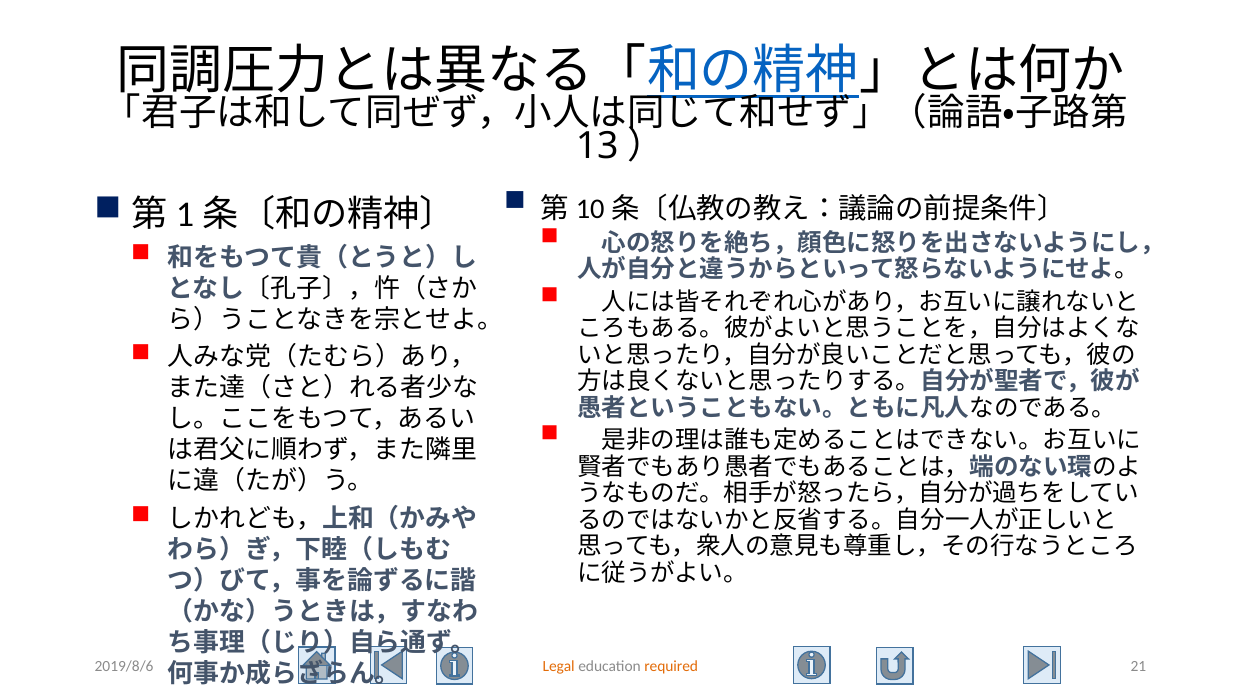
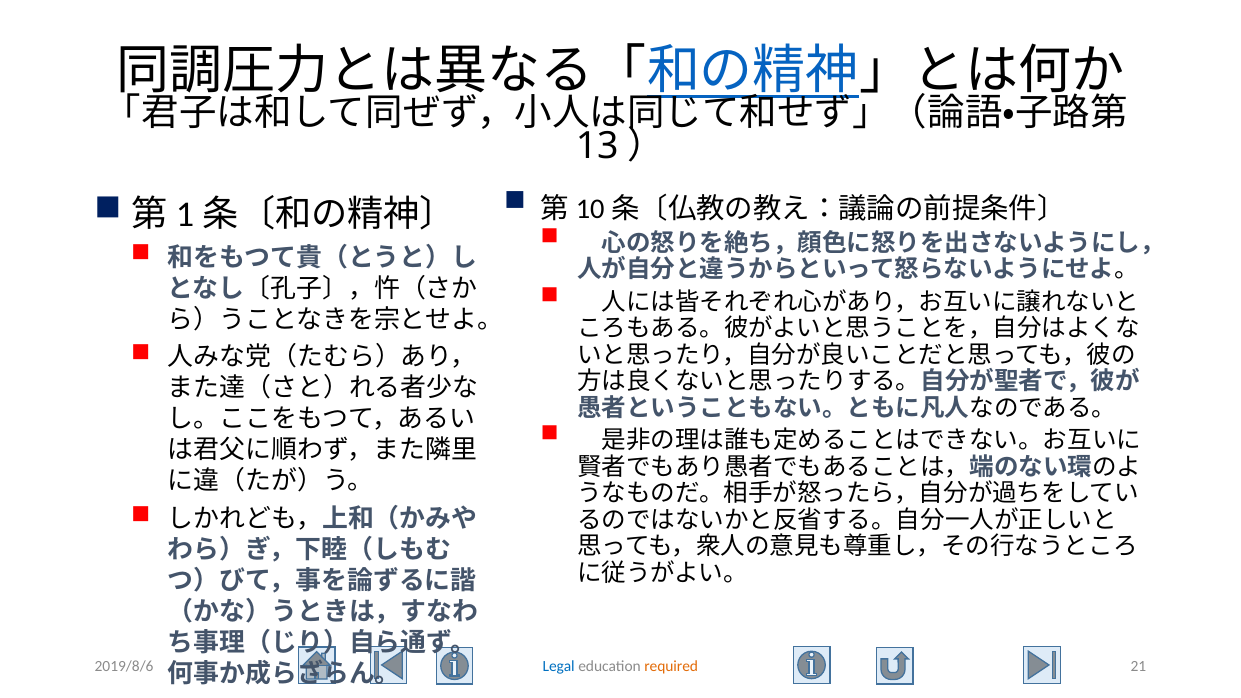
Legal colour: orange -> blue
